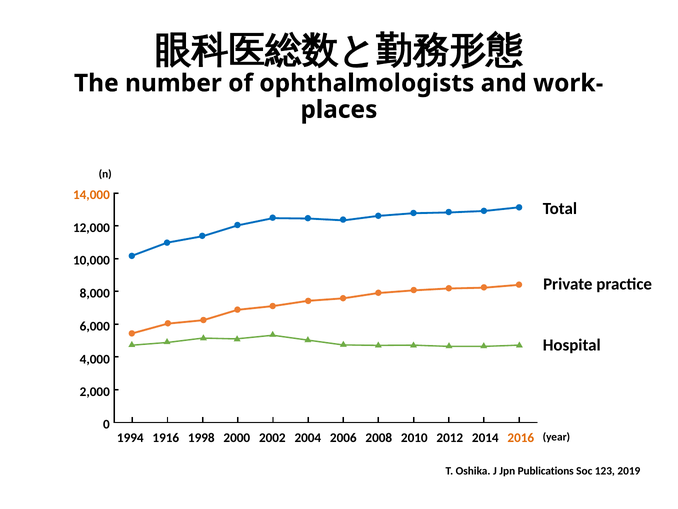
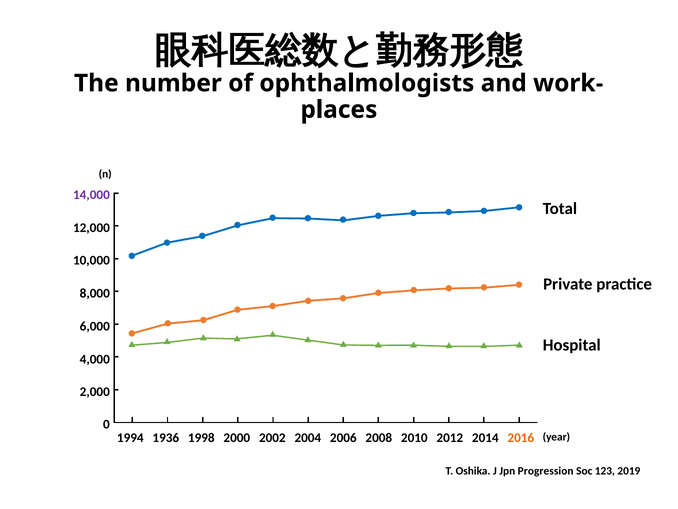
14,000 colour: orange -> purple
1916: 1916 -> 1936
Publications: Publications -> Progression
